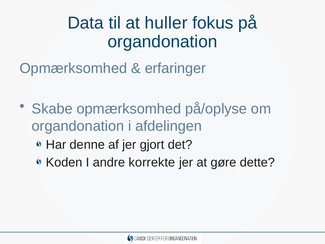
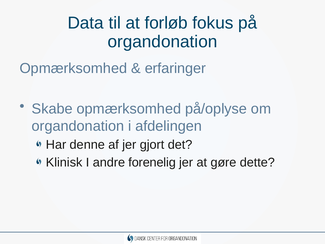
huller: huller -> forløb
Koden: Koden -> Klinisk
korrekte: korrekte -> forenelig
